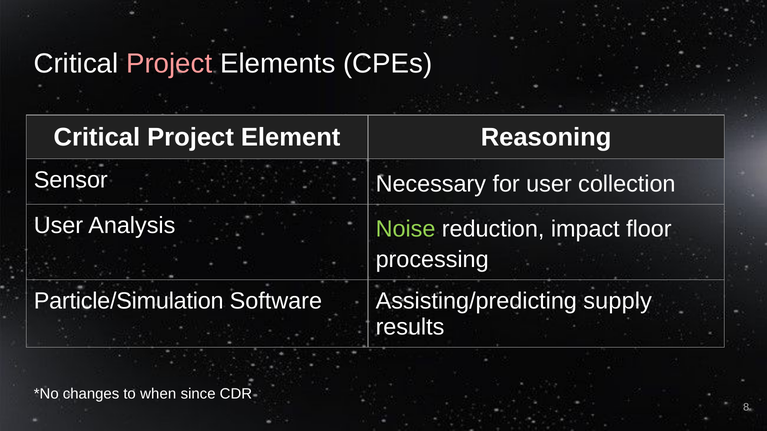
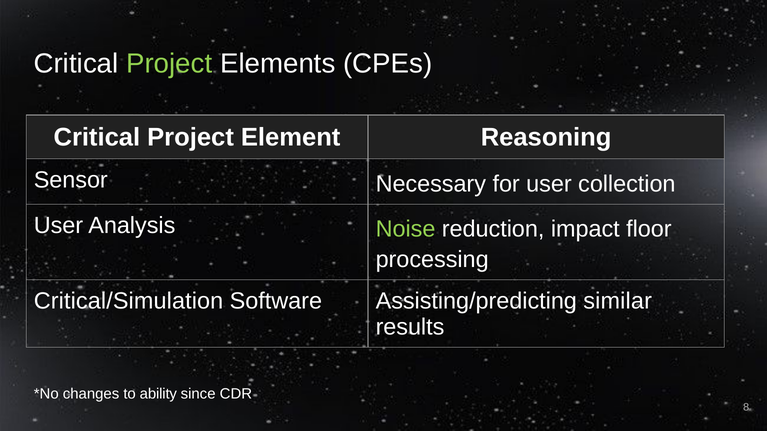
Project at (169, 64) colour: pink -> light green
Particle/Simulation: Particle/Simulation -> Critical/Simulation
supply: supply -> similar
when: when -> ability
